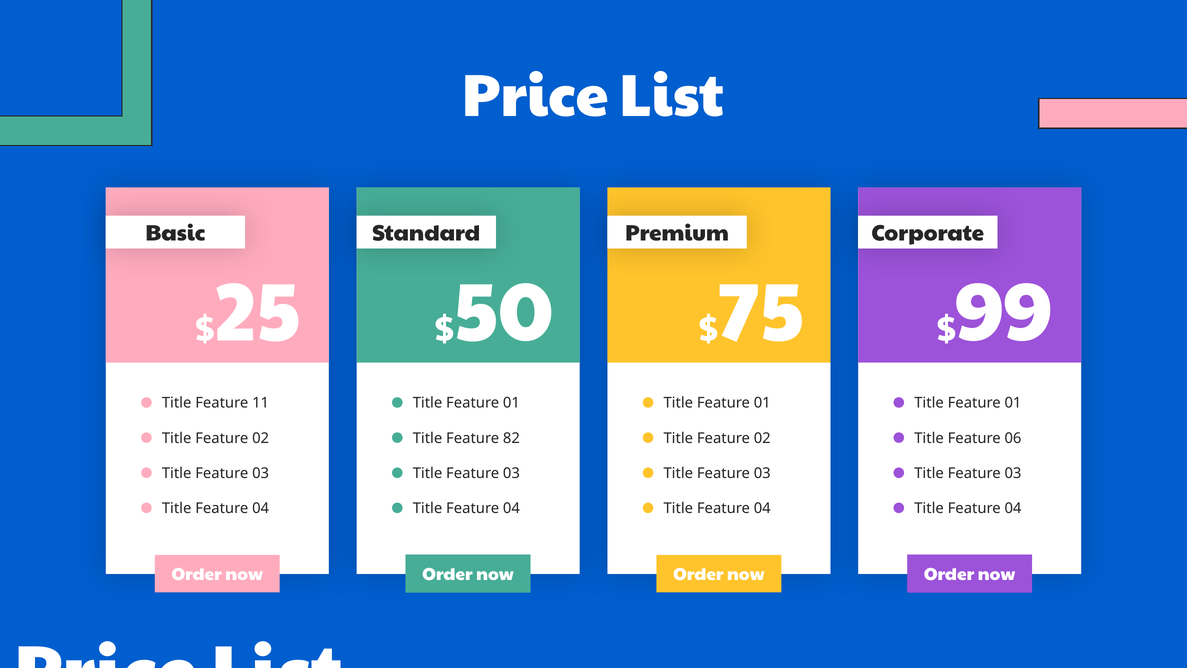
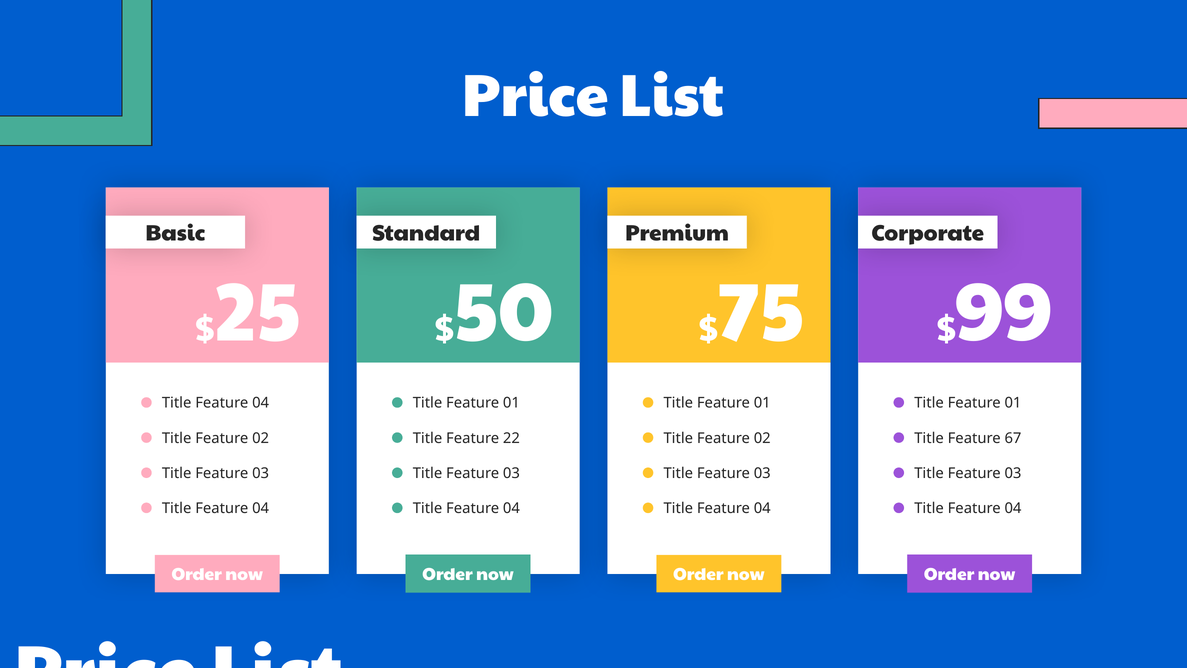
11 at (261, 403): 11 -> 04
82: 82 -> 22
06: 06 -> 67
